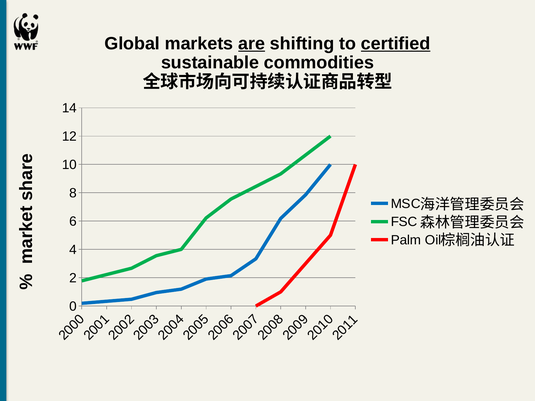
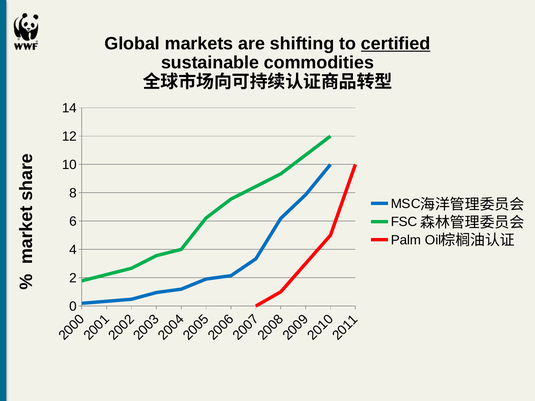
are underline: present -> none
